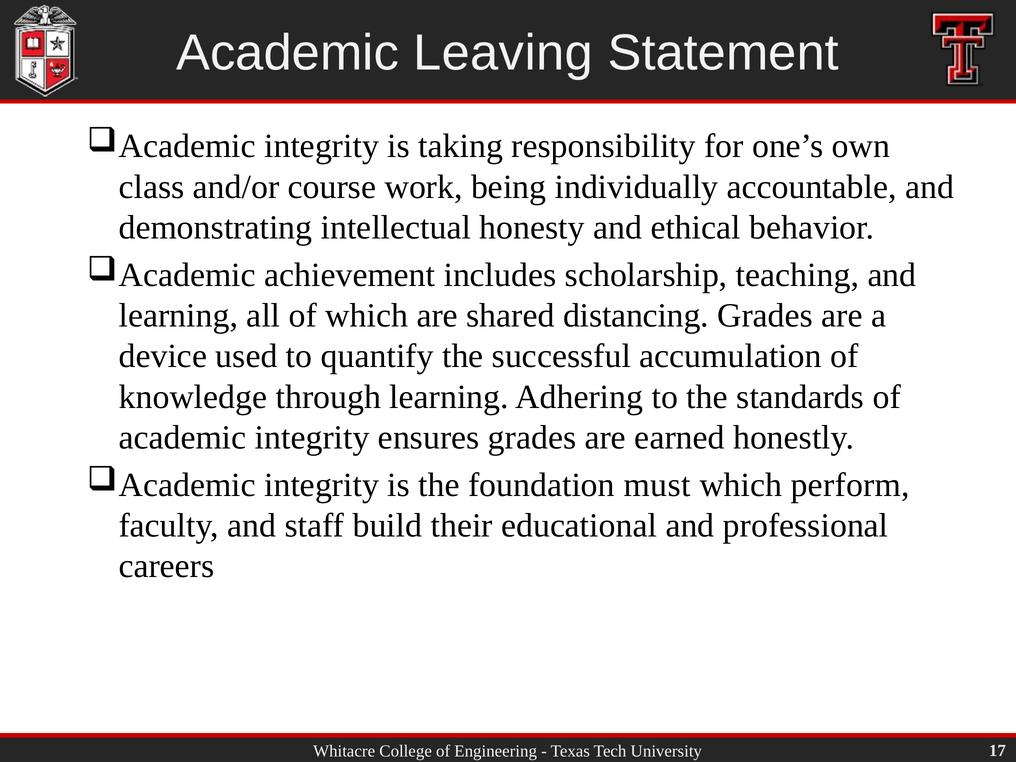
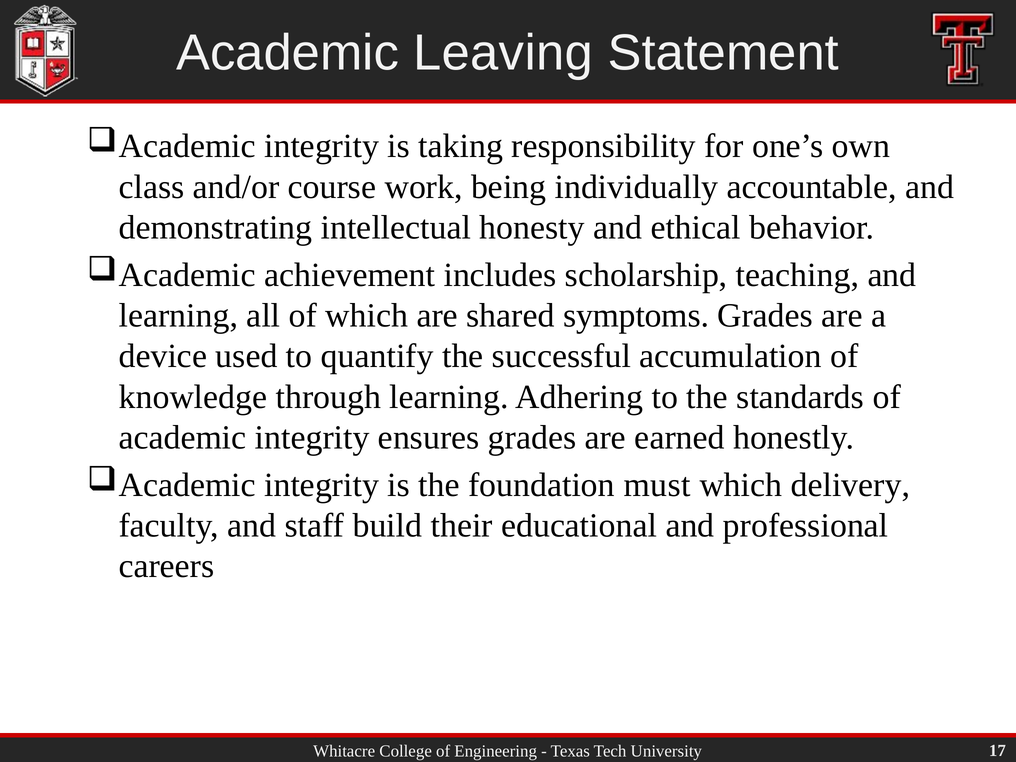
distancing: distancing -> symptoms
perform: perform -> delivery
